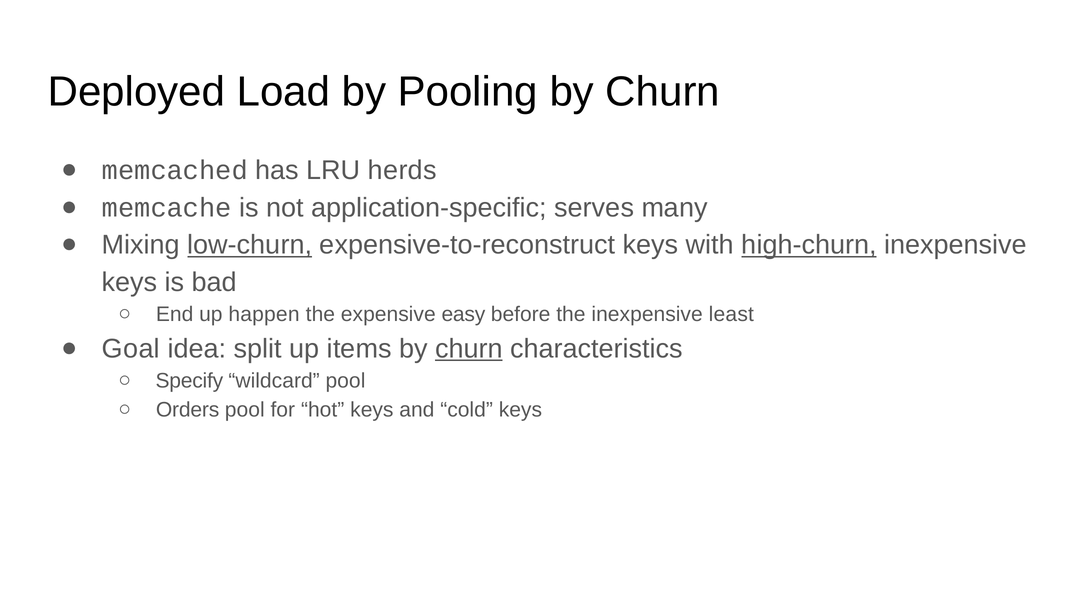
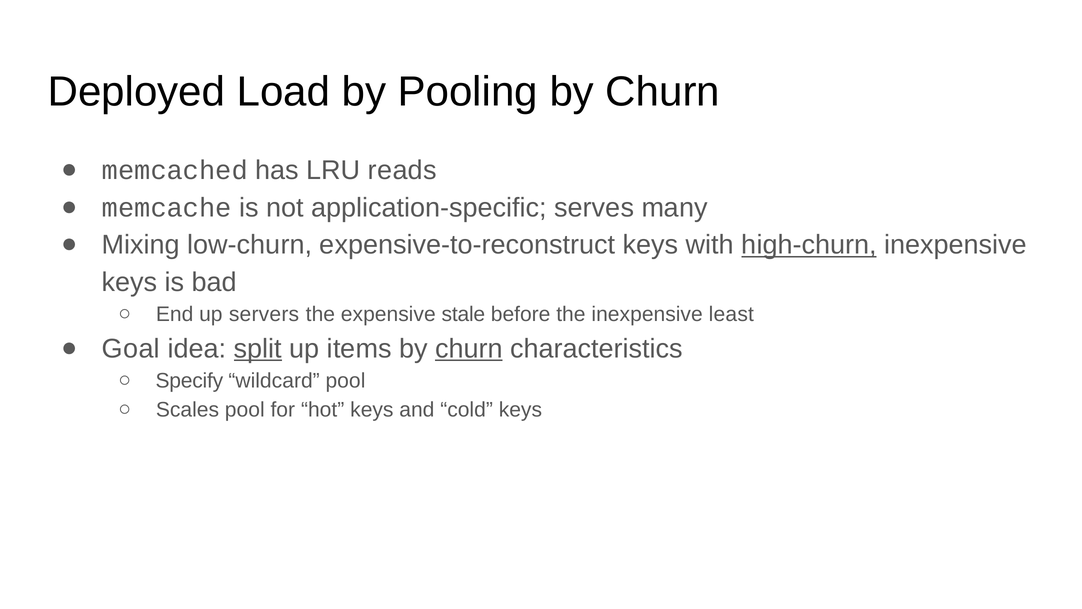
herds: herds -> reads
low-churn underline: present -> none
happen: happen -> servers
easy: easy -> stale
split underline: none -> present
Orders: Orders -> Scales
